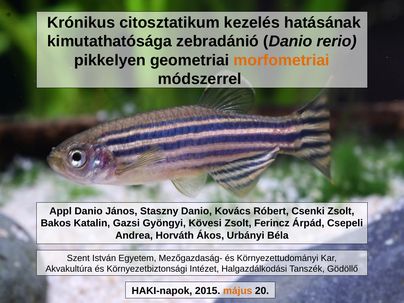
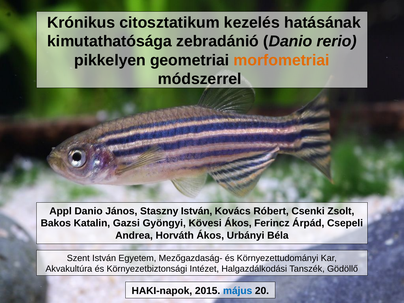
Staszny Danio: Danio -> István
Kövesi Zsolt: Zsolt -> Ákos
május colour: orange -> blue
